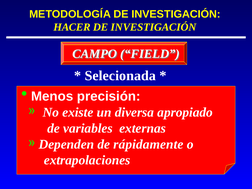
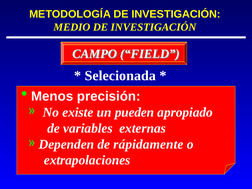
HACER: HACER -> MEDIO
diversa: diversa -> pueden
